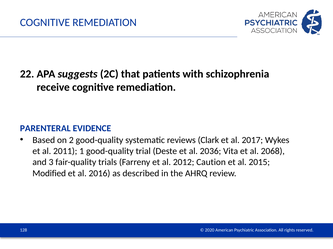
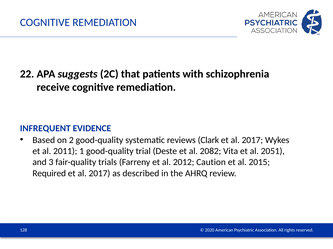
PARENTERAL: PARENTERAL -> INFREQUENT
2036: 2036 -> 2082
2068: 2068 -> 2051
Modified: Modified -> Required
2016 at (99, 174): 2016 -> 2017
